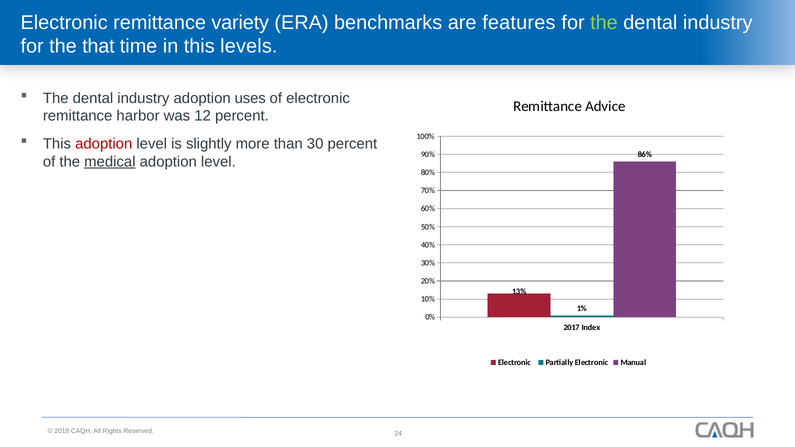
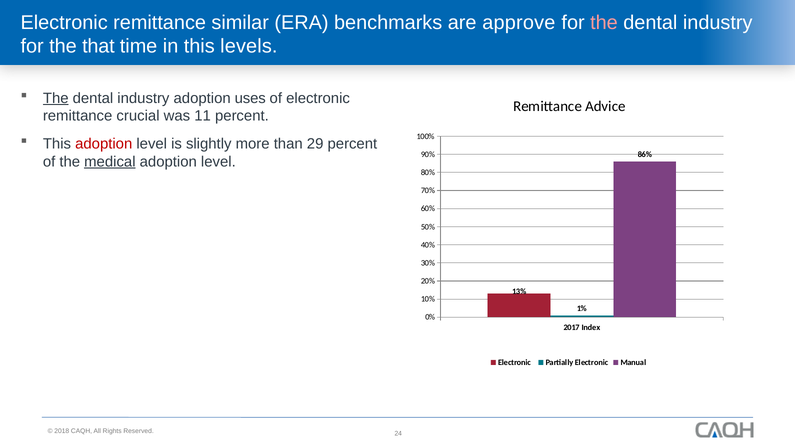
variety: variety -> similar
features: features -> approve
the at (604, 22) colour: light green -> pink
The at (56, 98) underline: none -> present
harbor: harbor -> crucial
12: 12 -> 11
30: 30 -> 29
